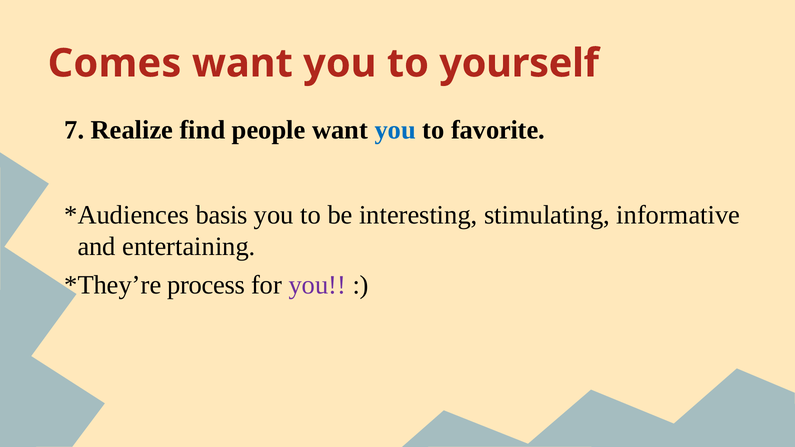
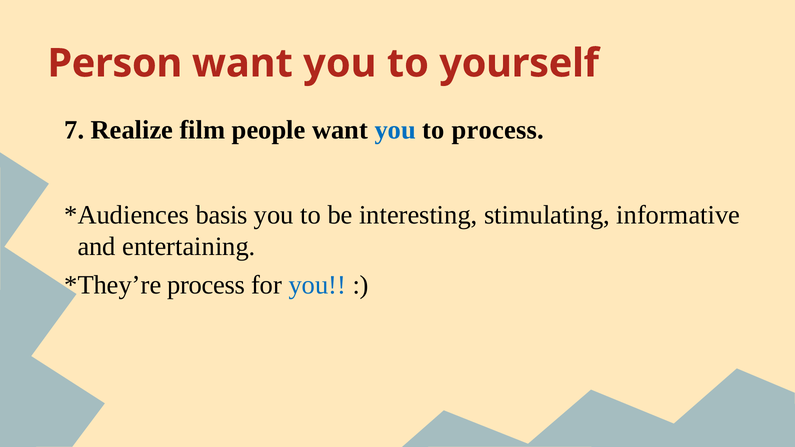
Comes: Comes -> Person
find: find -> film
to favorite: favorite -> process
you at (317, 285) colour: purple -> blue
